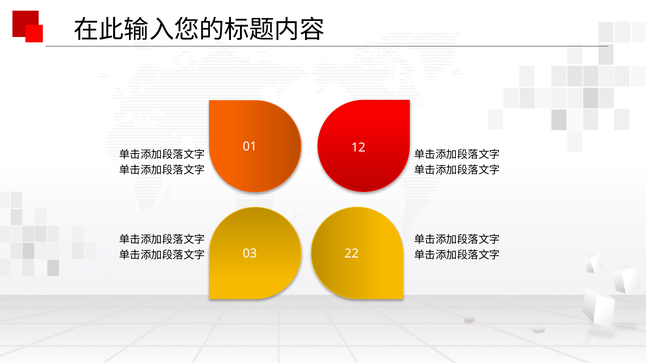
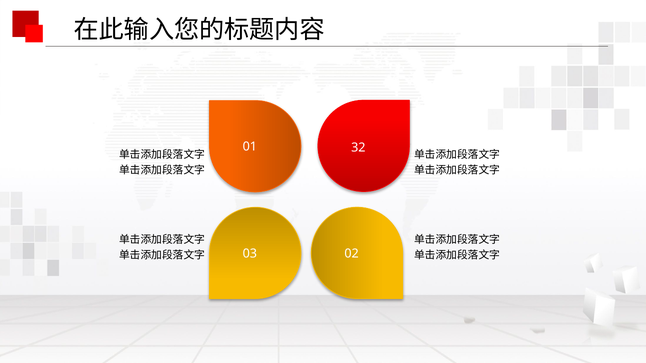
12: 12 -> 32
22: 22 -> 02
